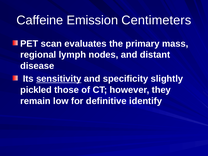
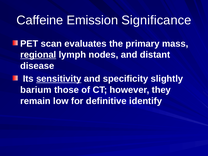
Centimeters: Centimeters -> Significance
regional underline: none -> present
pickled: pickled -> barium
